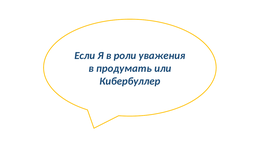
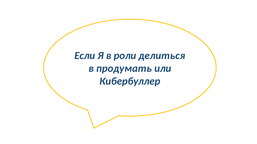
уважения: уважения -> делиться
